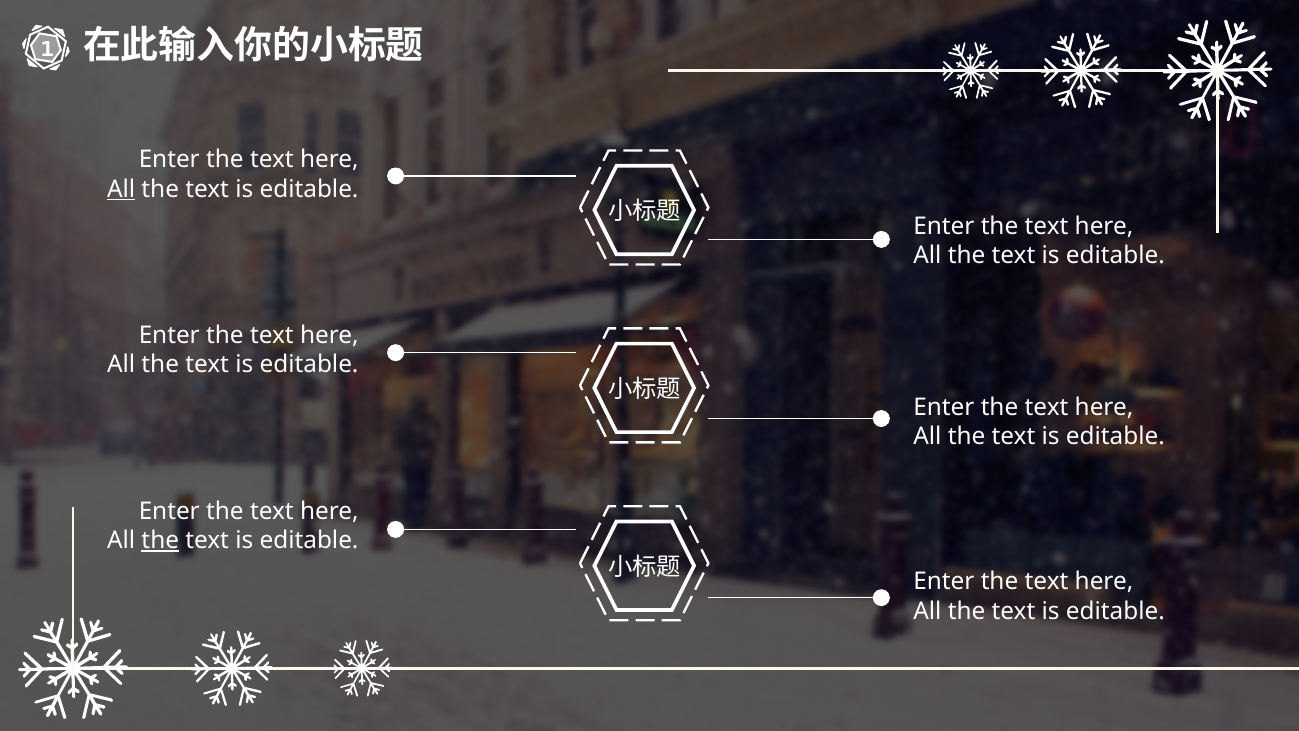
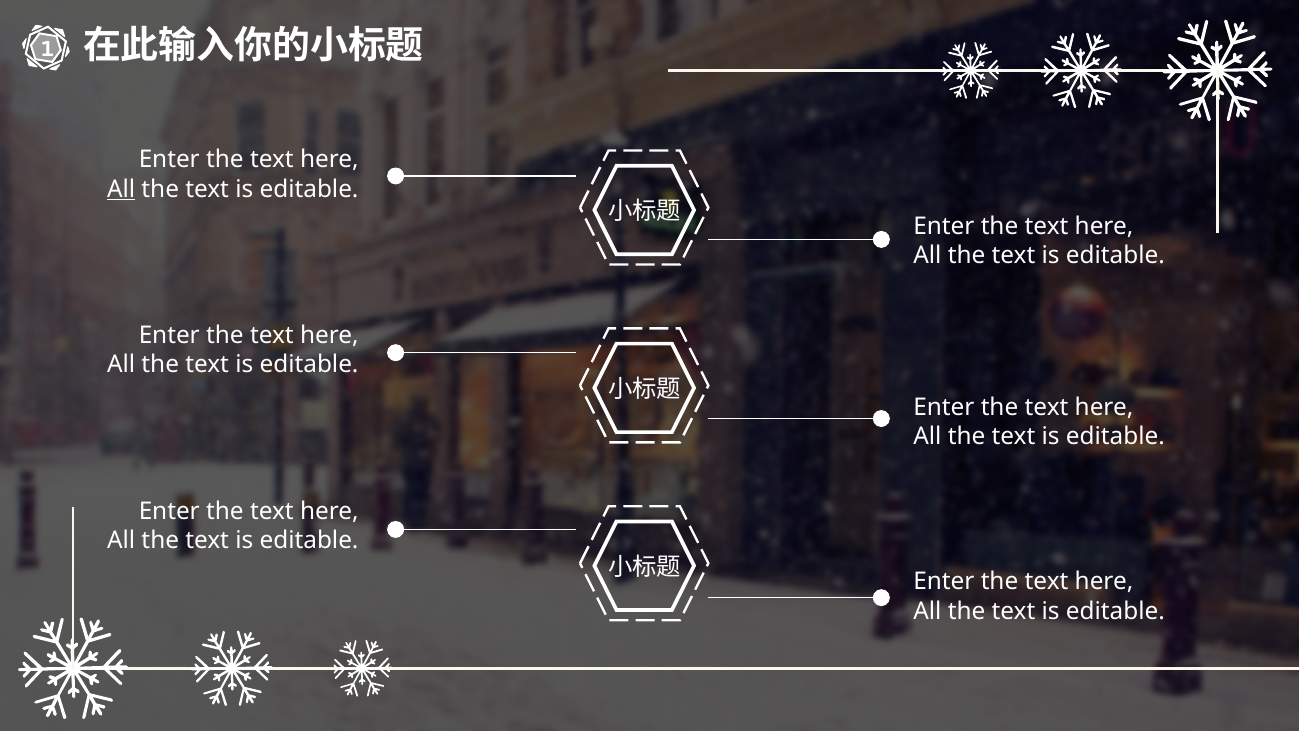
the at (160, 540) underline: present -> none
